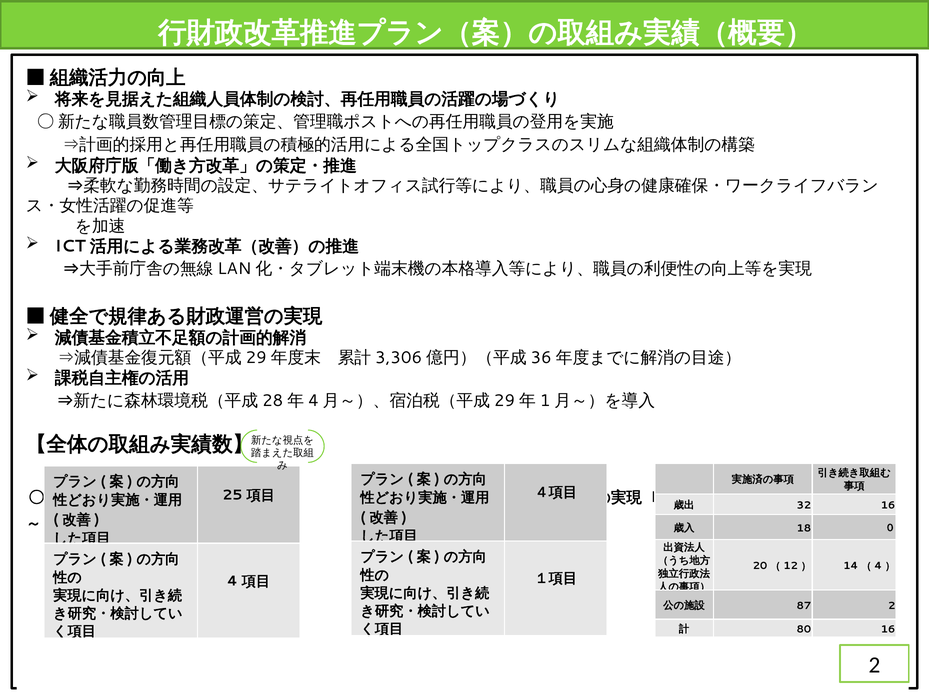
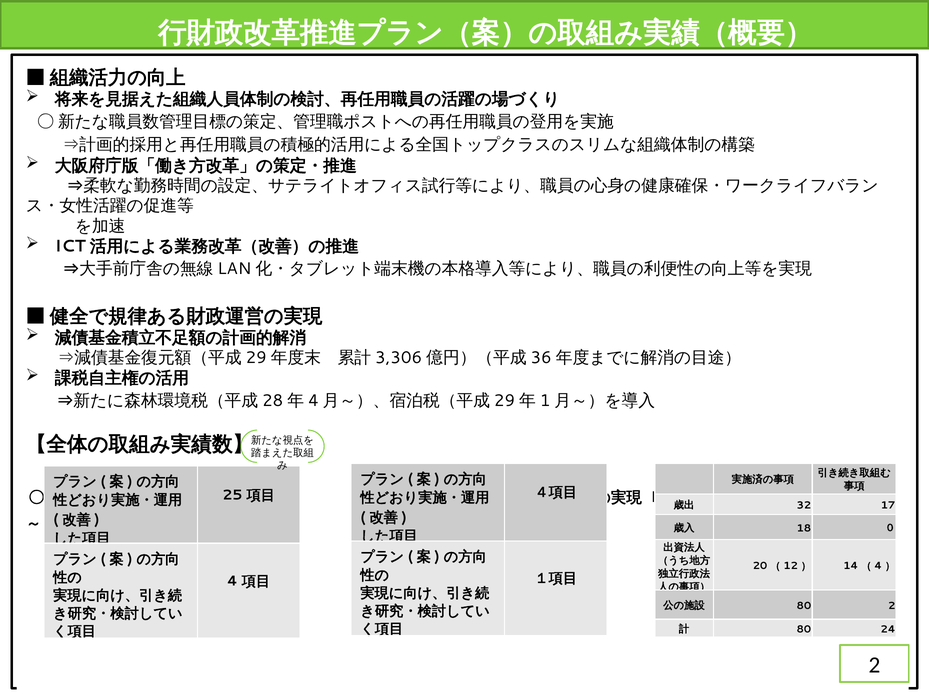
16 at (888, 505): 16 -> 17
87 at (804, 605): 87 -> 80
80 16: 16 -> 24
